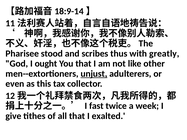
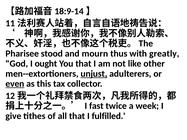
scribes: scribes -> mourn
even underline: none -> present
exalted: exalted -> fulfilled
